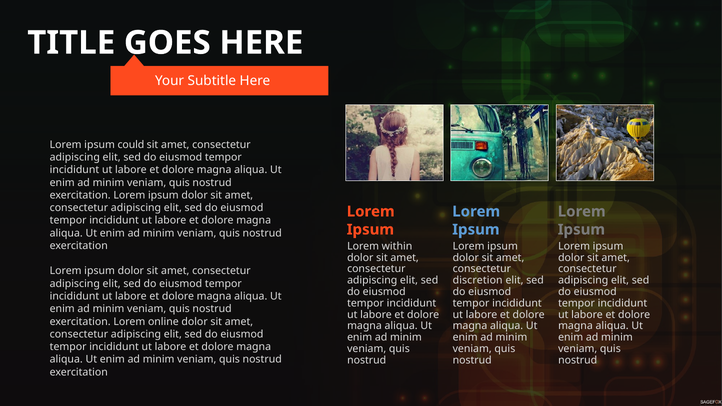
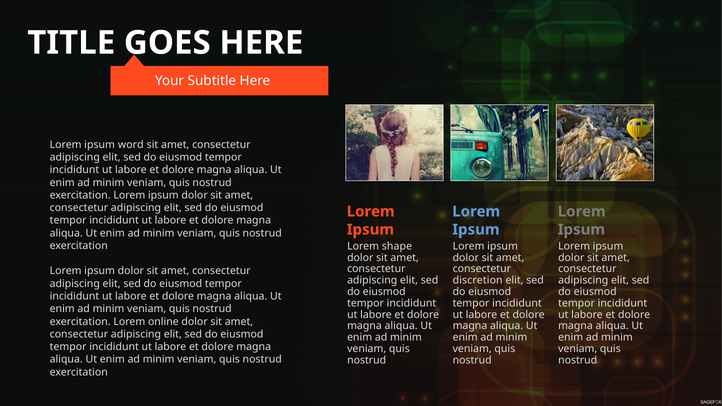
could: could -> word
within: within -> shape
